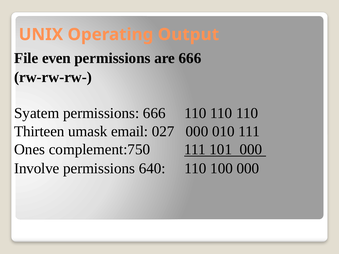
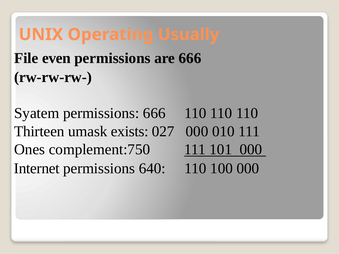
Output: Output -> Usually
email: email -> exists
Involve: Involve -> Internet
